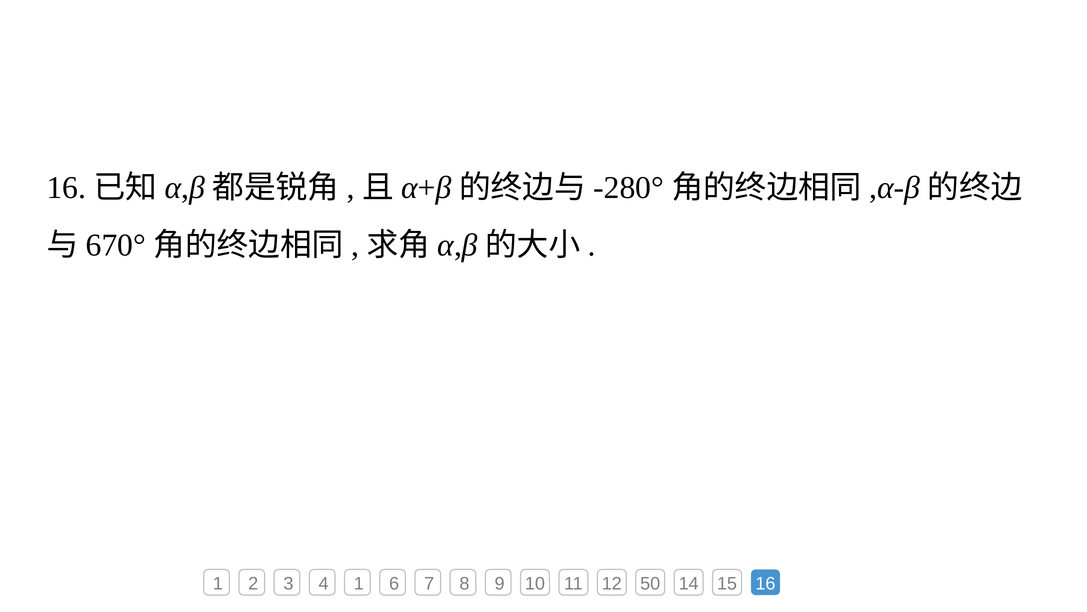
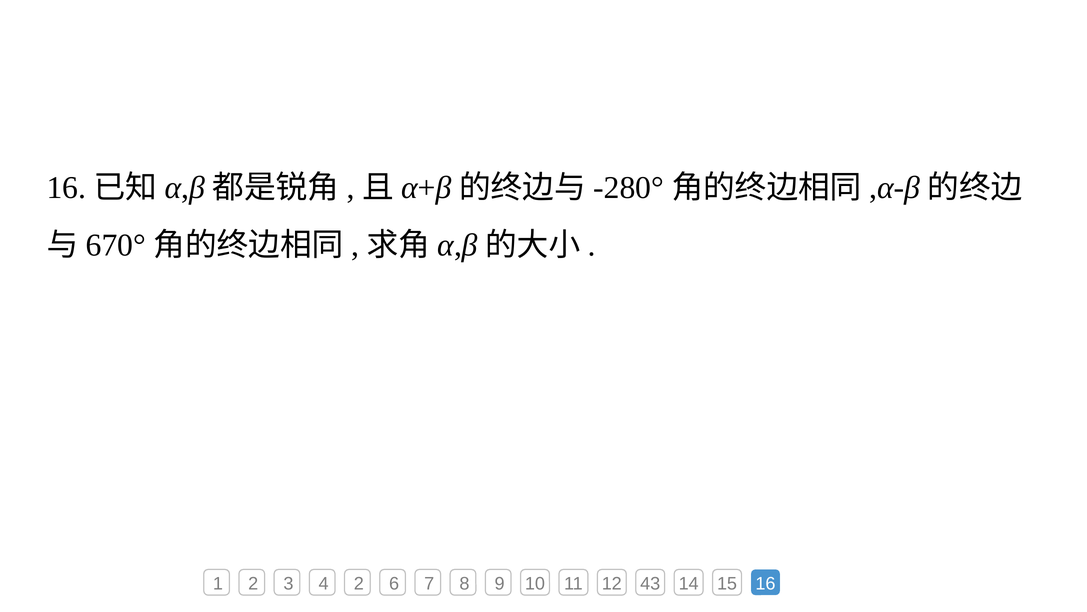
4 1: 1 -> 2
50: 50 -> 43
